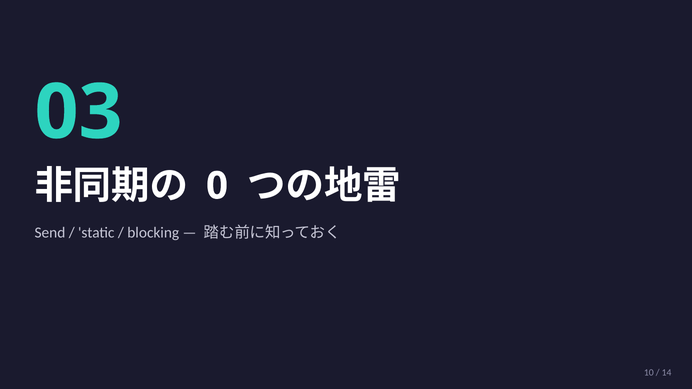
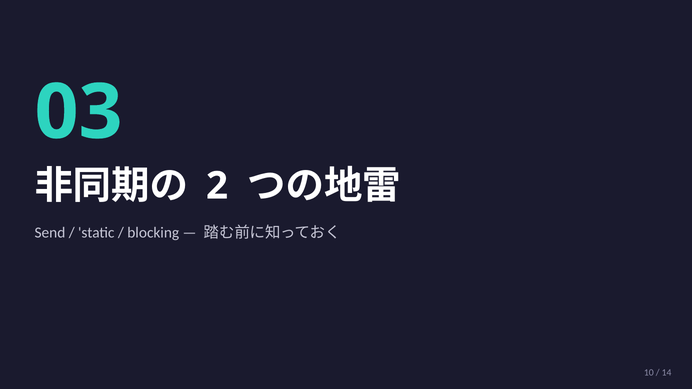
0: 0 -> 2
